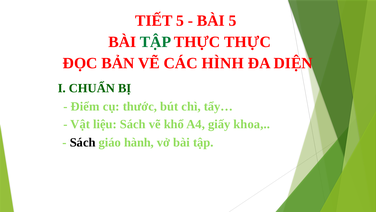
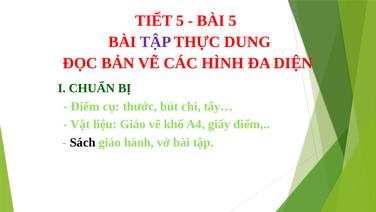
TẬP at (155, 42) colour: green -> purple
THỰC THỰC: THỰC -> DUNG
liệu Sách: Sách -> Giáo
giấy khoa: khoa -> điểm
